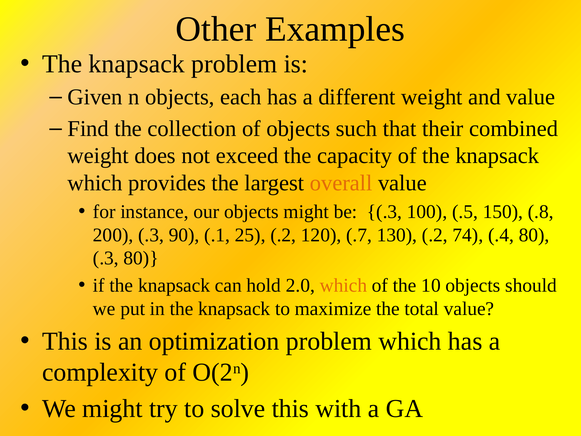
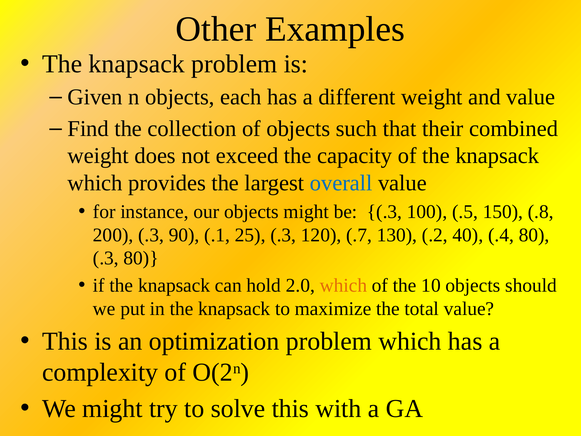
overall colour: orange -> blue
25 .2: .2 -> .3
74: 74 -> 40
